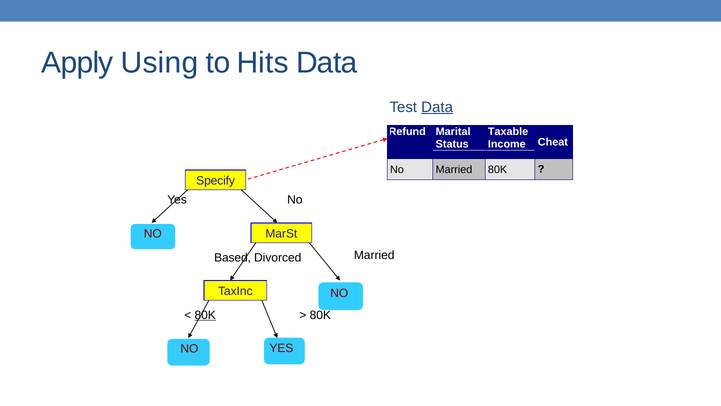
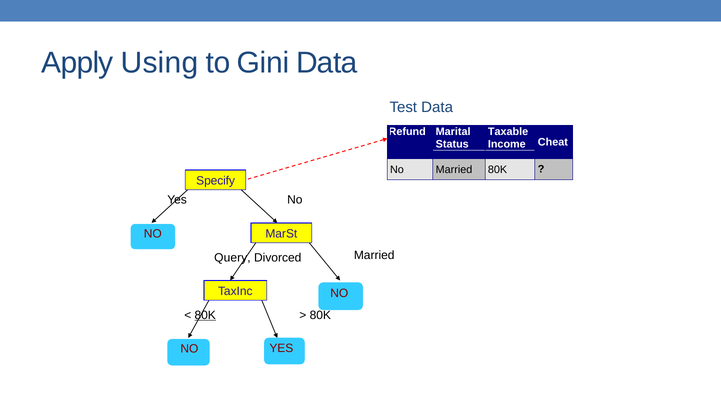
Hits: Hits -> Gini
Data at (437, 107) underline: present -> none
Based: Based -> Query
